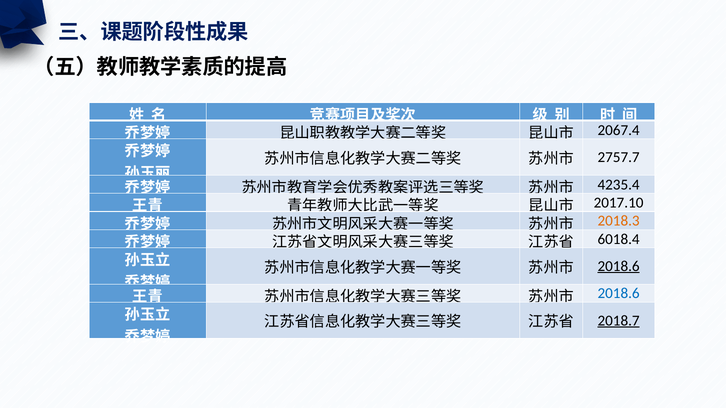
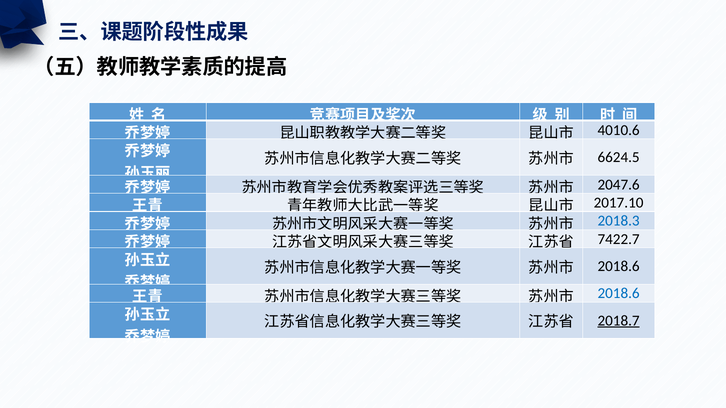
2067.4: 2067.4 -> 4010.6
2757.7: 2757.7 -> 6624.5
4235.4: 4235.4 -> 2047.6
2018.3 colour: orange -> blue
6018.4: 6018.4 -> 7422.7
2018.6 at (619, 266) underline: present -> none
